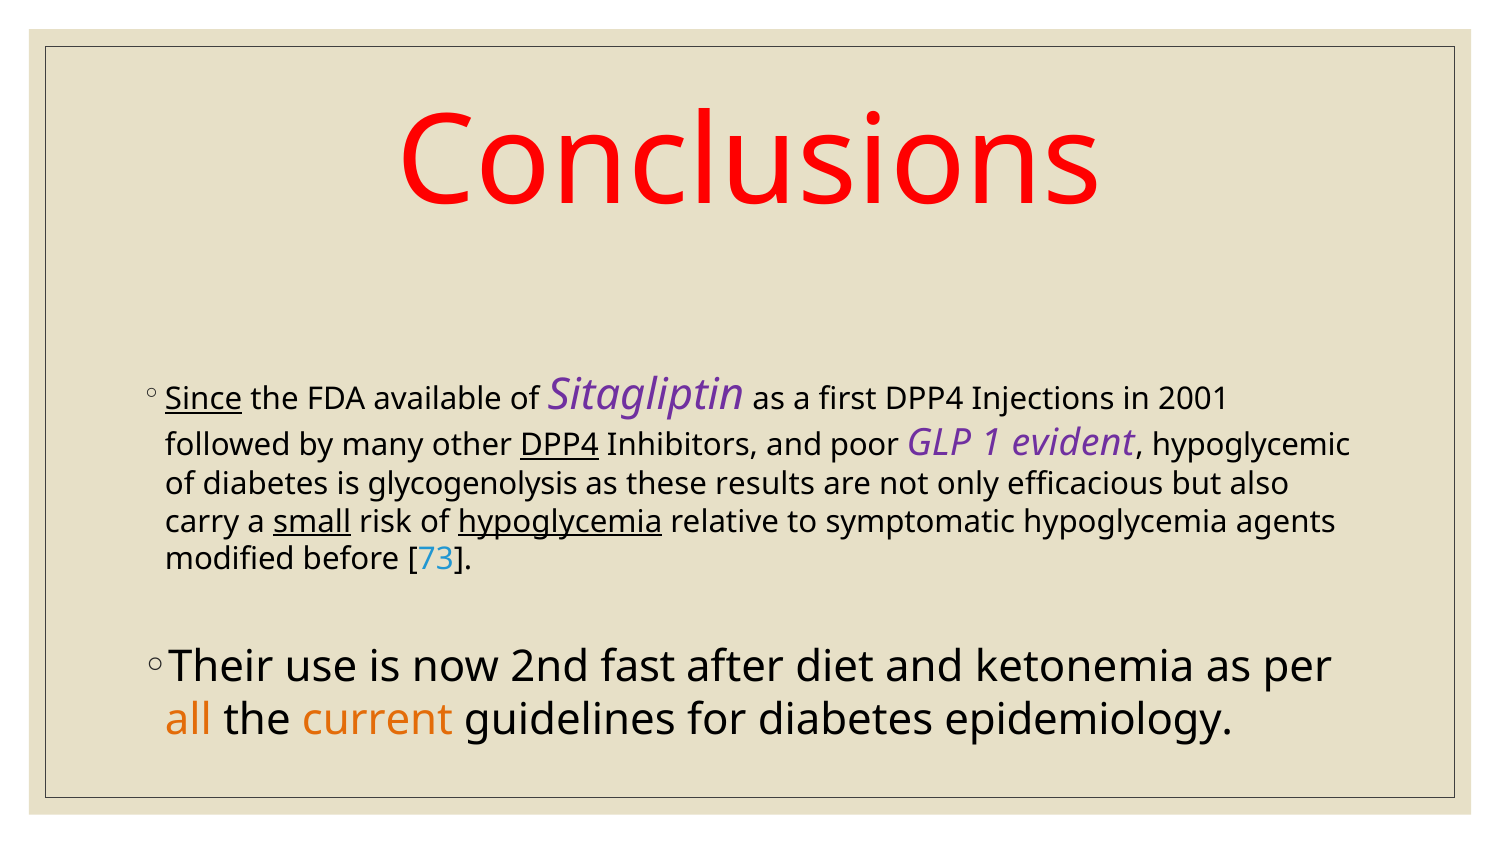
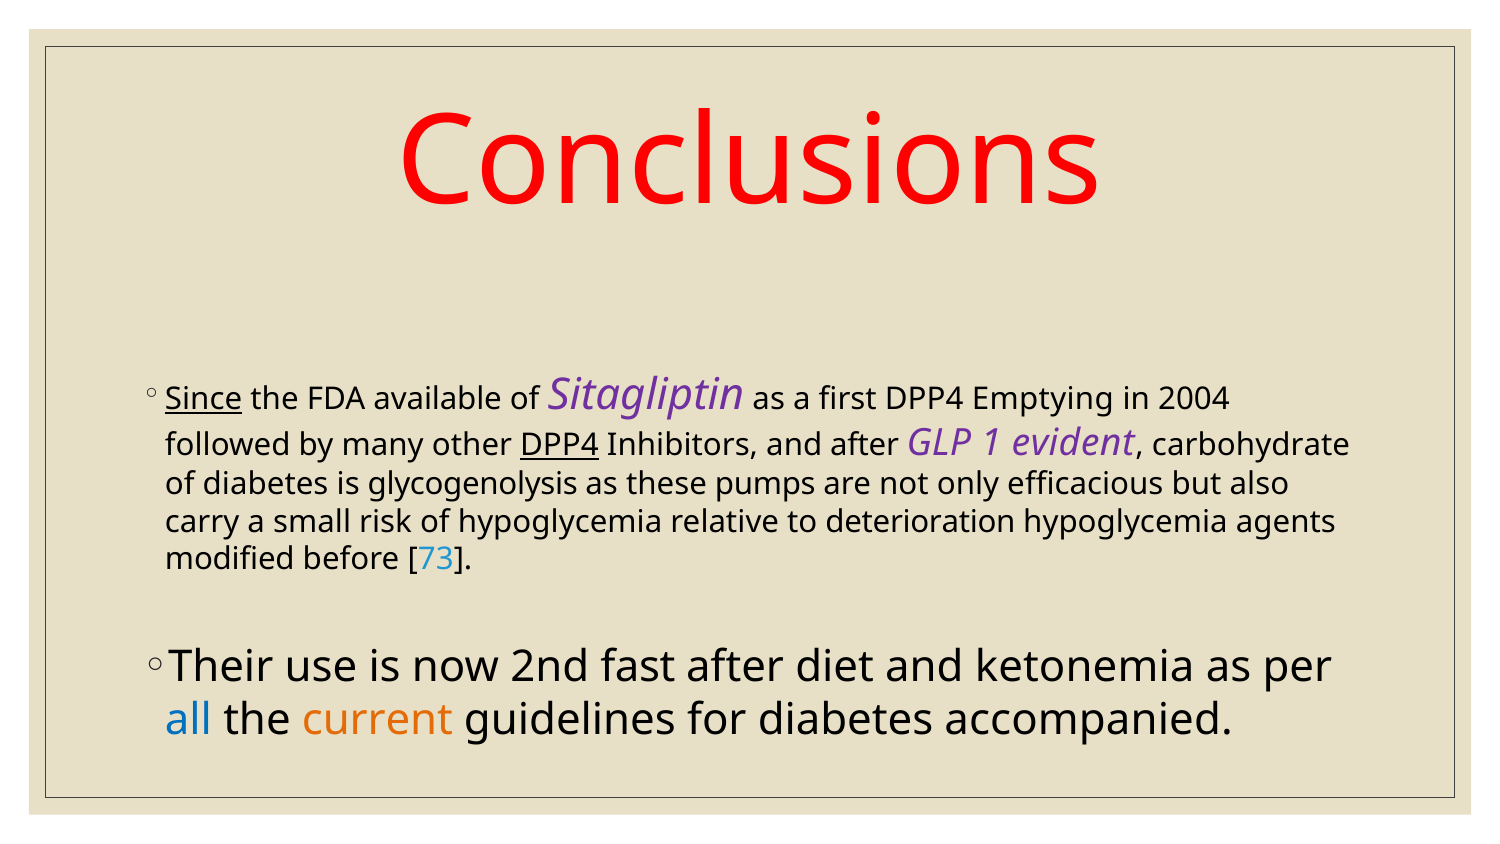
Injections: Injections -> Emptying
2001: 2001 -> 2004
and poor: poor -> after
hypoglycemic: hypoglycemic -> carbohydrate
results: results -> pumps
small underline: present -> none
hypoglycemia at (560, 522) underline: present -> none
symptomatic: symptomatic -> deterioration
all colour: orange -> blue
epidemiology: epidemiology -> accompanied
